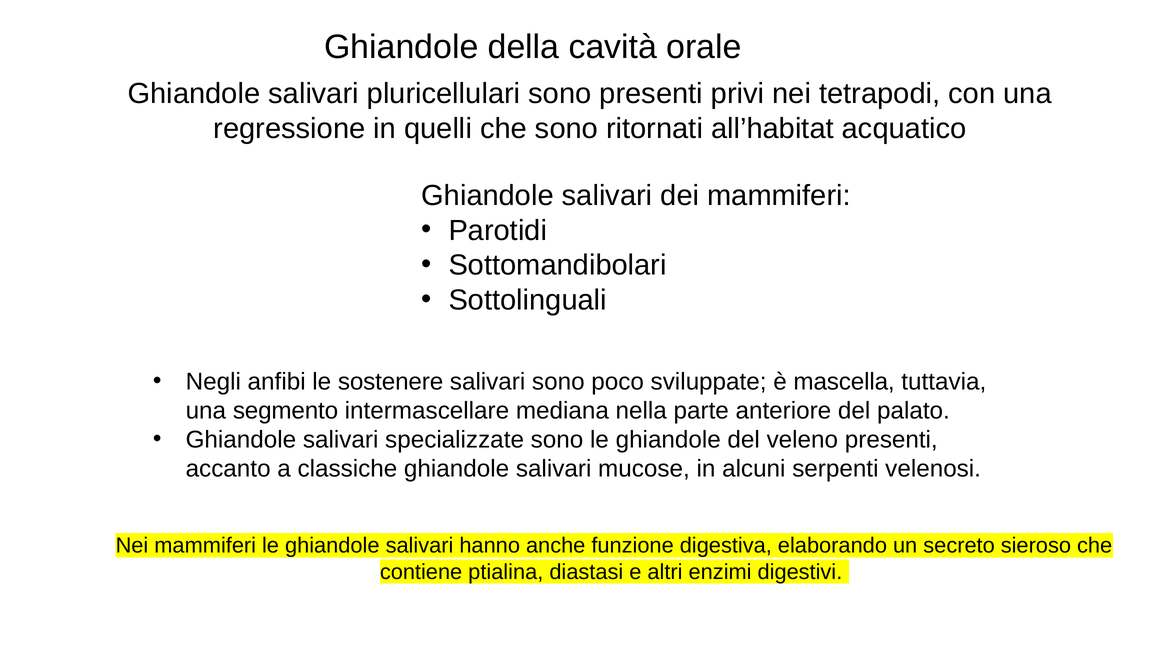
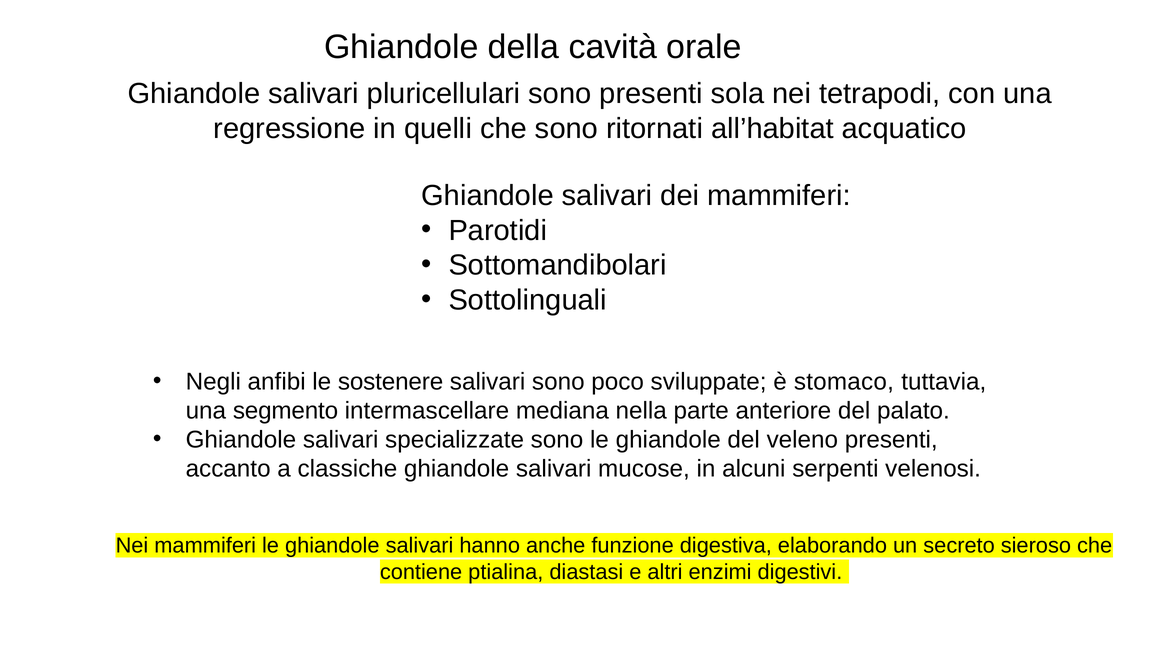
privi: privi -> sola
mascella: mascella -> stomaco
